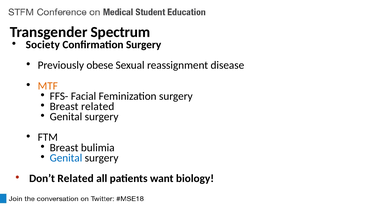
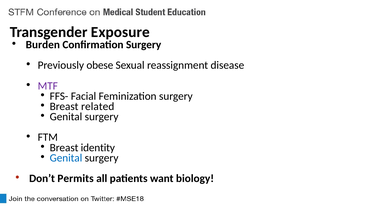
Spectrum: Spectrum -> Exposure
Society: Society -> Burden
MTF colour: orange -> purple
bulimia: bulimia -> identity
Don’t Related: Related -> Permits
